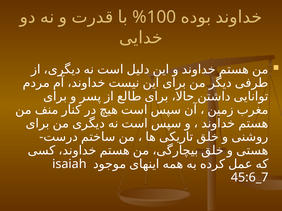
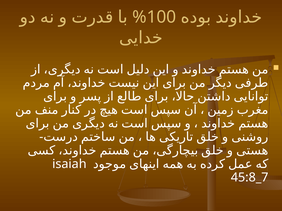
45:6_7: 45:6_7 -> 45:8_7
